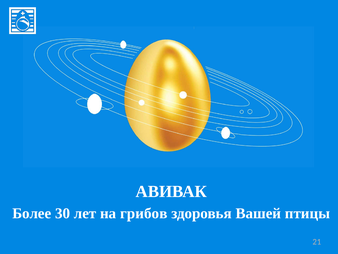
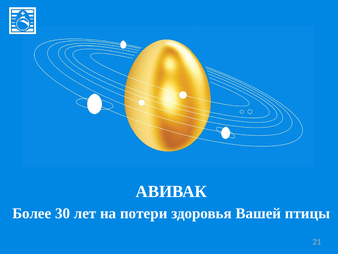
грибов: грибов -> потери
